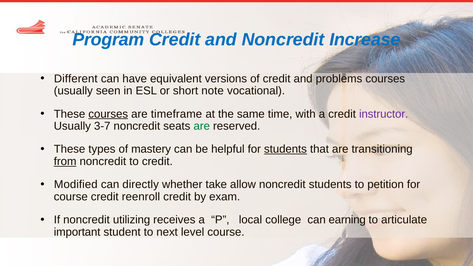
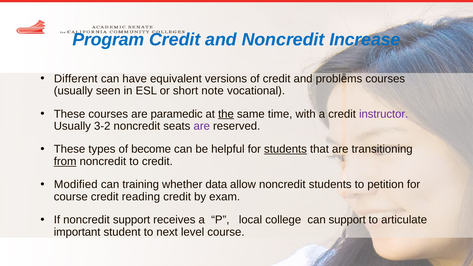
courses at (108, 114) underline: present -> none
timeframe: timeframe -> paramedic
the underline: none -> present
3-7: 3-7 -> 3-2
are at (202, 126) colour: green -> purple
mastery: mastery -> become
directly: directly -> training
take: take -> data
reenroll: reenroll -> reading
noncredit utilizing: utilizing -> support
can earning: earning -> support
